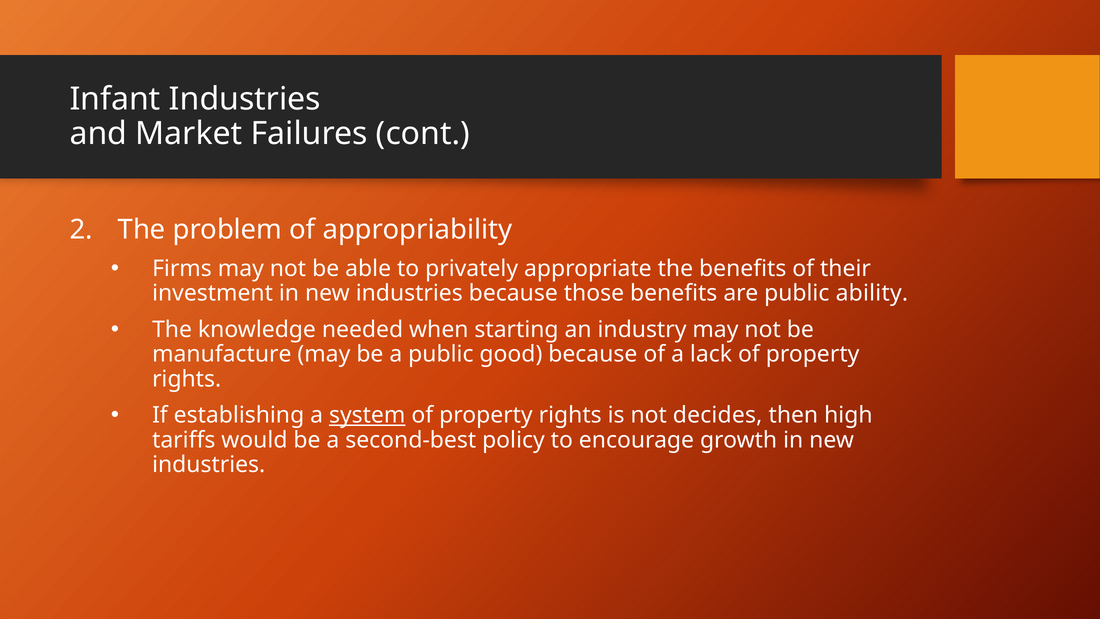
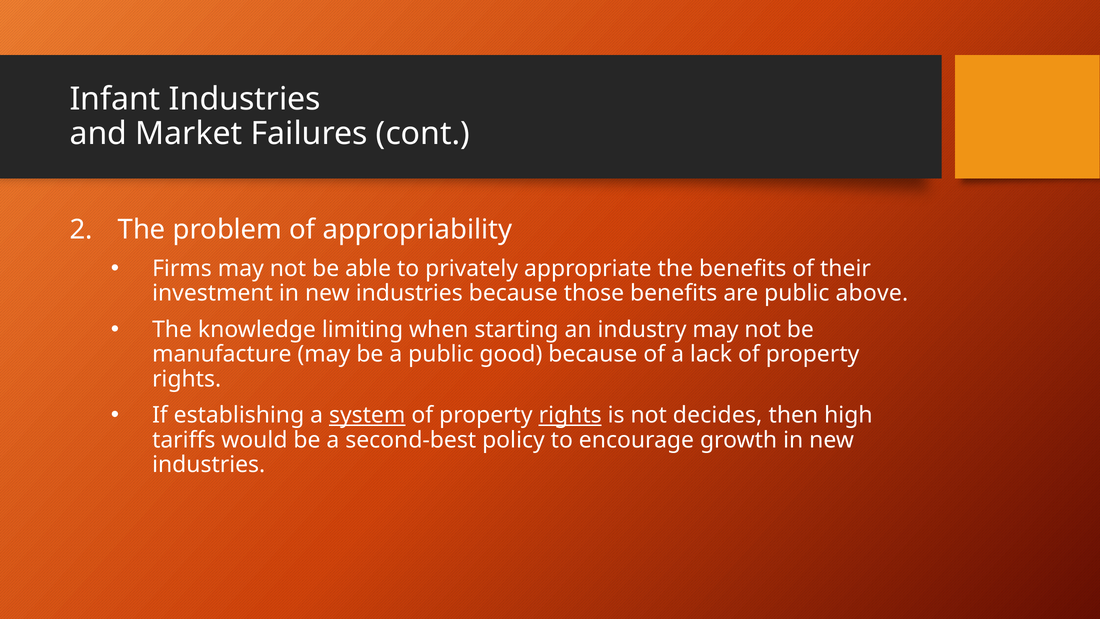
ability: ability -> above
needed: needed -> limiting
rights at (570, 415) underline: none -> present
